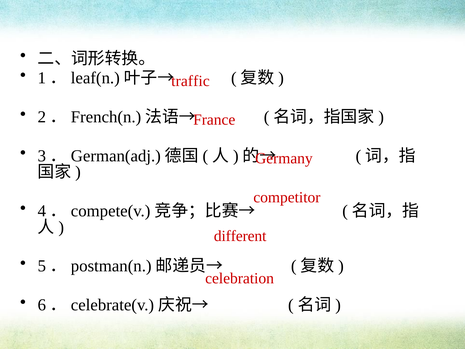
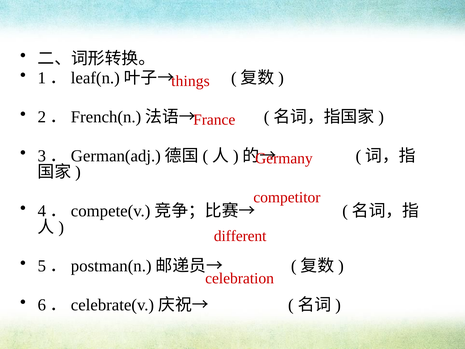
traffic: traffic -> things
